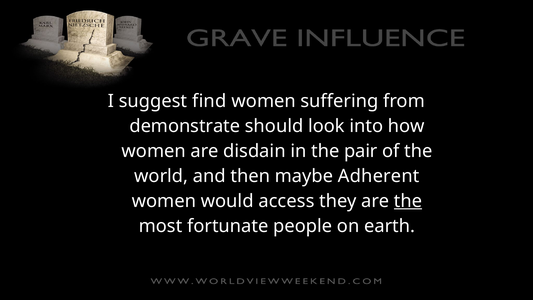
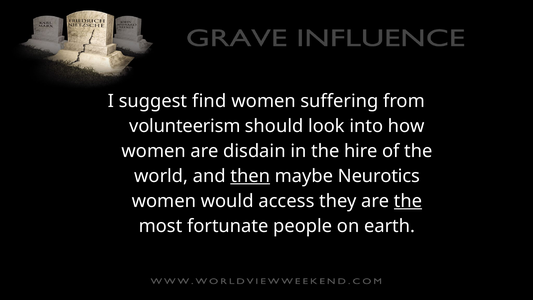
demonstrate: demonstrate -> volunteerism
pair: pair -> hire
then underline: none -> present
Adherent: Adherent -> Neurotics
